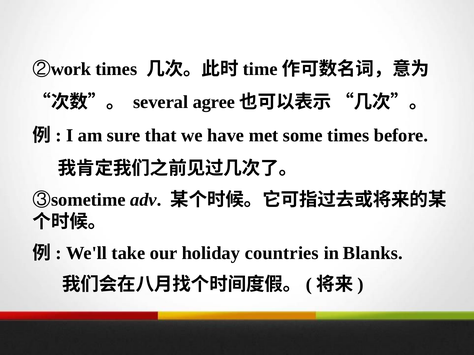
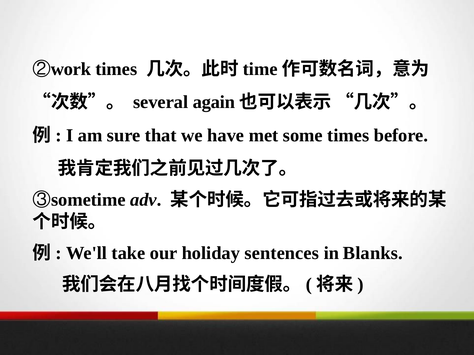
agree: agree -> again
countries: countries -> sentences
